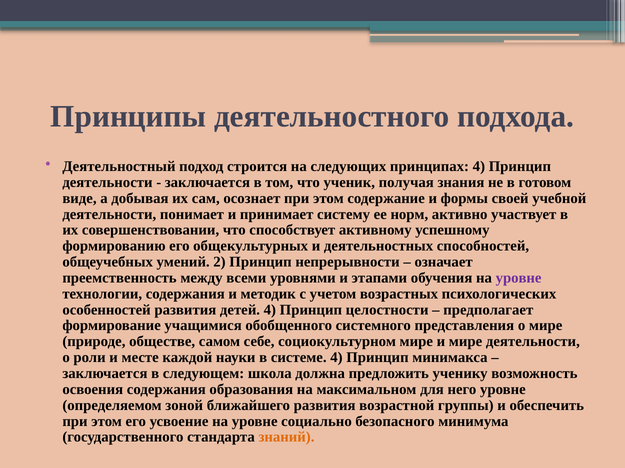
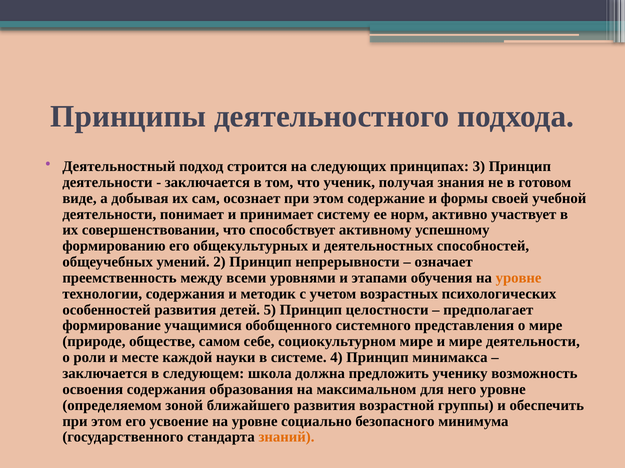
принципах 4: 4 -> 3
уровне at (519, 278) colour: purple -> orange
детей 4: 4 -> 5
